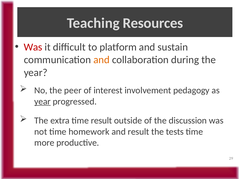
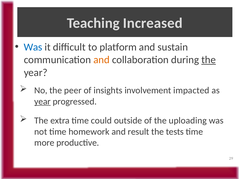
Resources: Resources -> Increased
Was at (33, 47) colour: red -> blue
the at (209, 60) underline: none -> present
interest: interest -> insights
pedagogy: pedagogy -> impacted
time result: result -> could
discussion: discussion -> uploading
